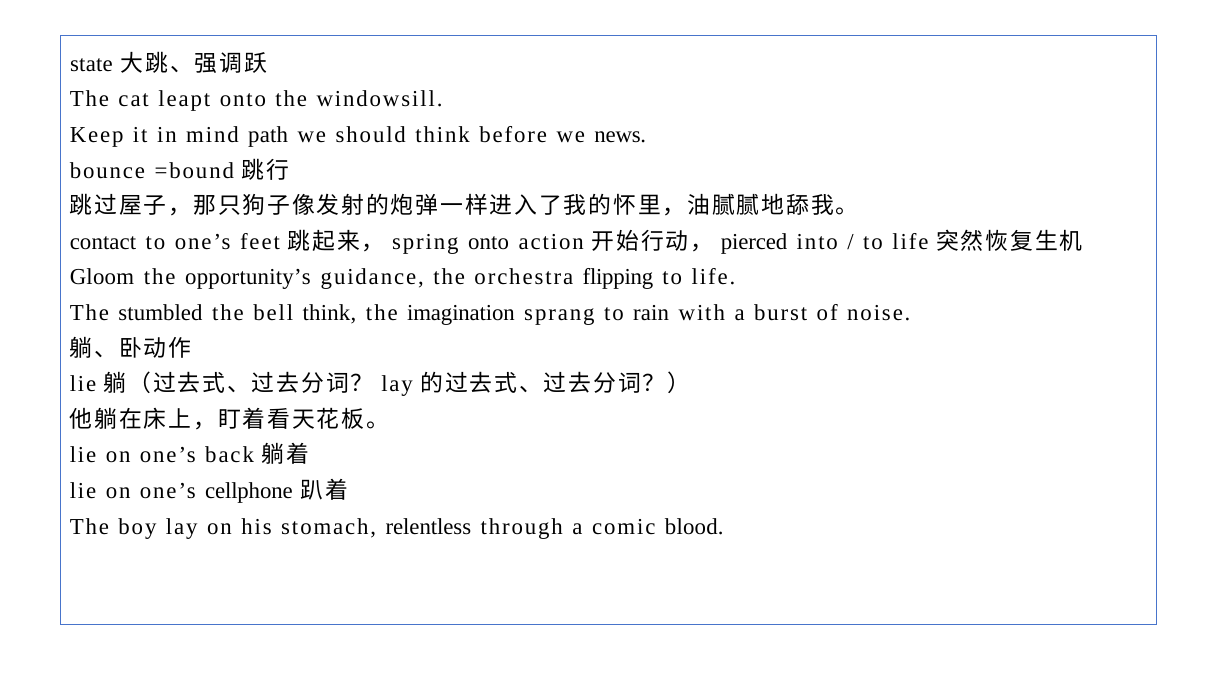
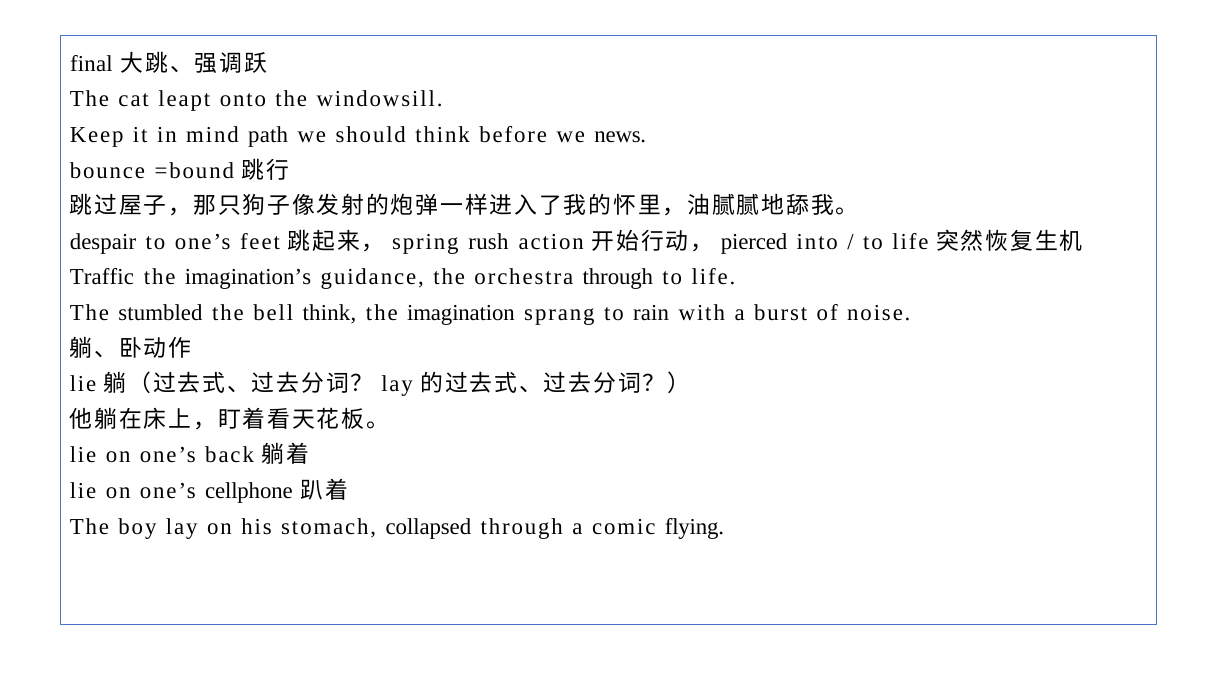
state: state -> final
contact: contact -> despair
spring onto: onto -> rush
Gloom: Gloom -> Traffic
opportunity’s: opportunity’s -> imagination’s
orchestra flipping: flipping -> through
relentless: relentless -> collapsed
blood: blood -> flying
